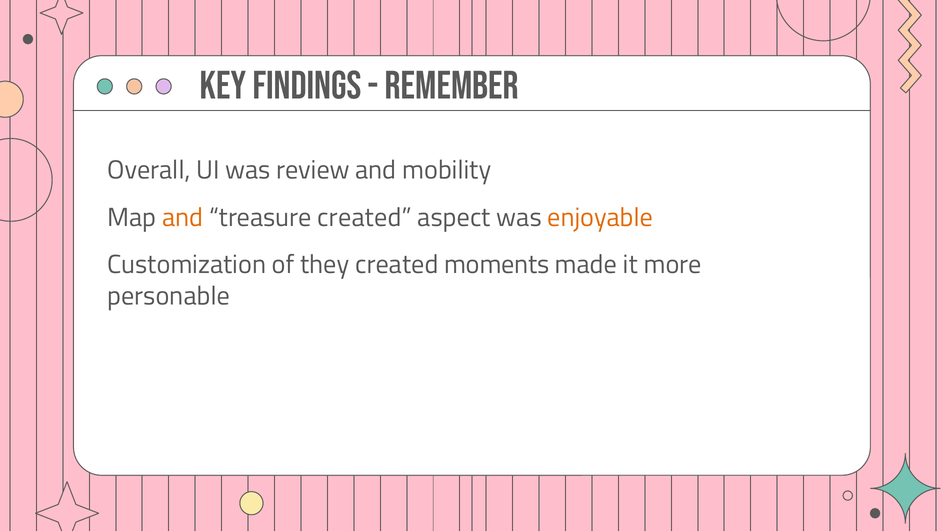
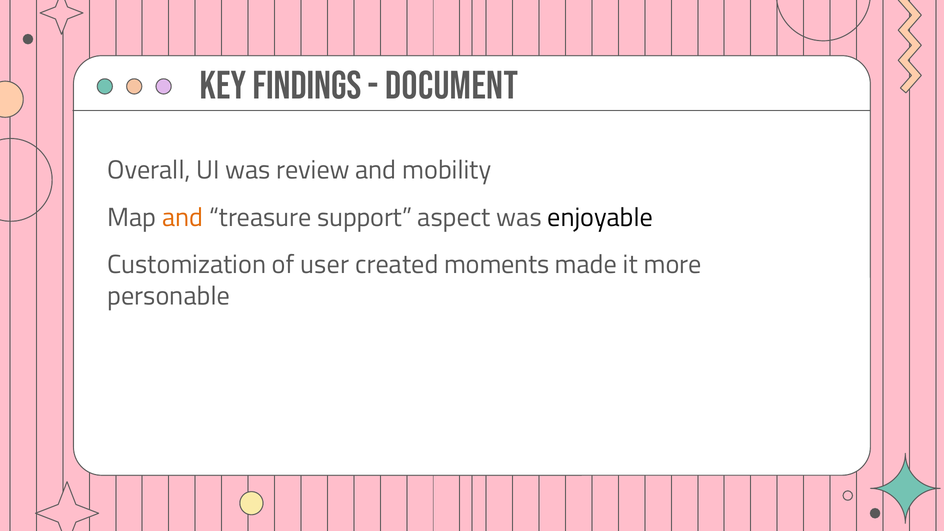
Remember: Remember -> Document
treasure created: created -> support
enjoyable colour: orange -> black
they: they -> user
